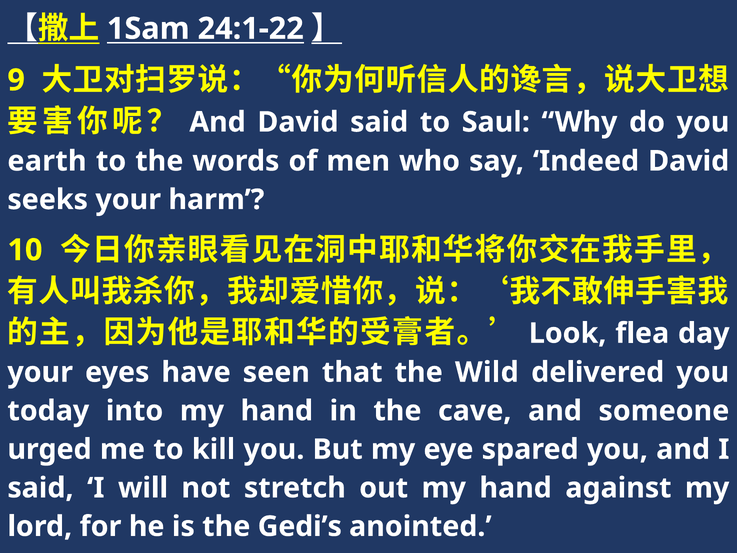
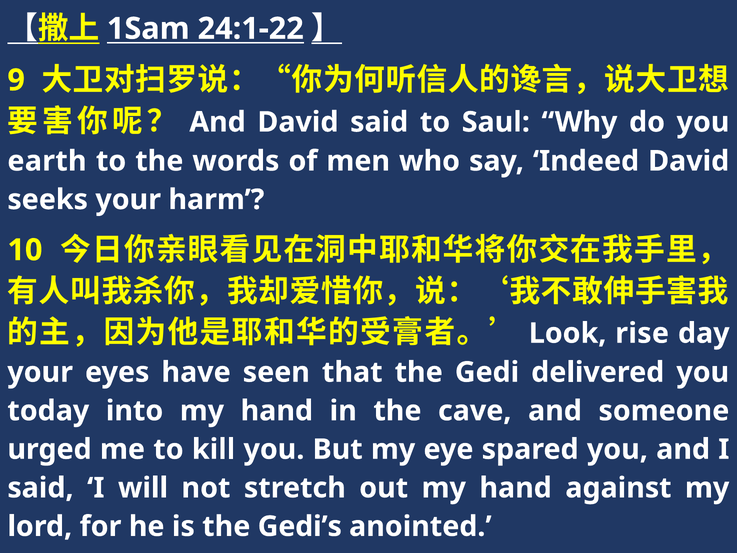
flea: flea -> rise
Wild: Wild -> Gedi
